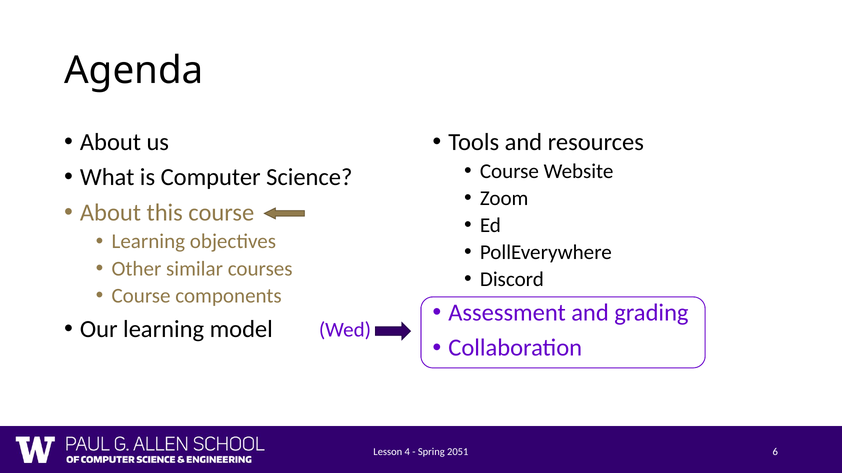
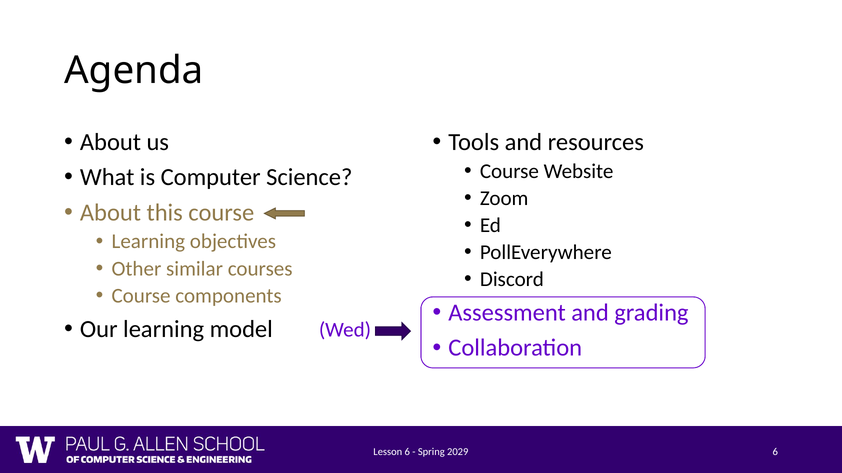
Lesson 4: 4 -> 6
2051: 2051 -> 2029
